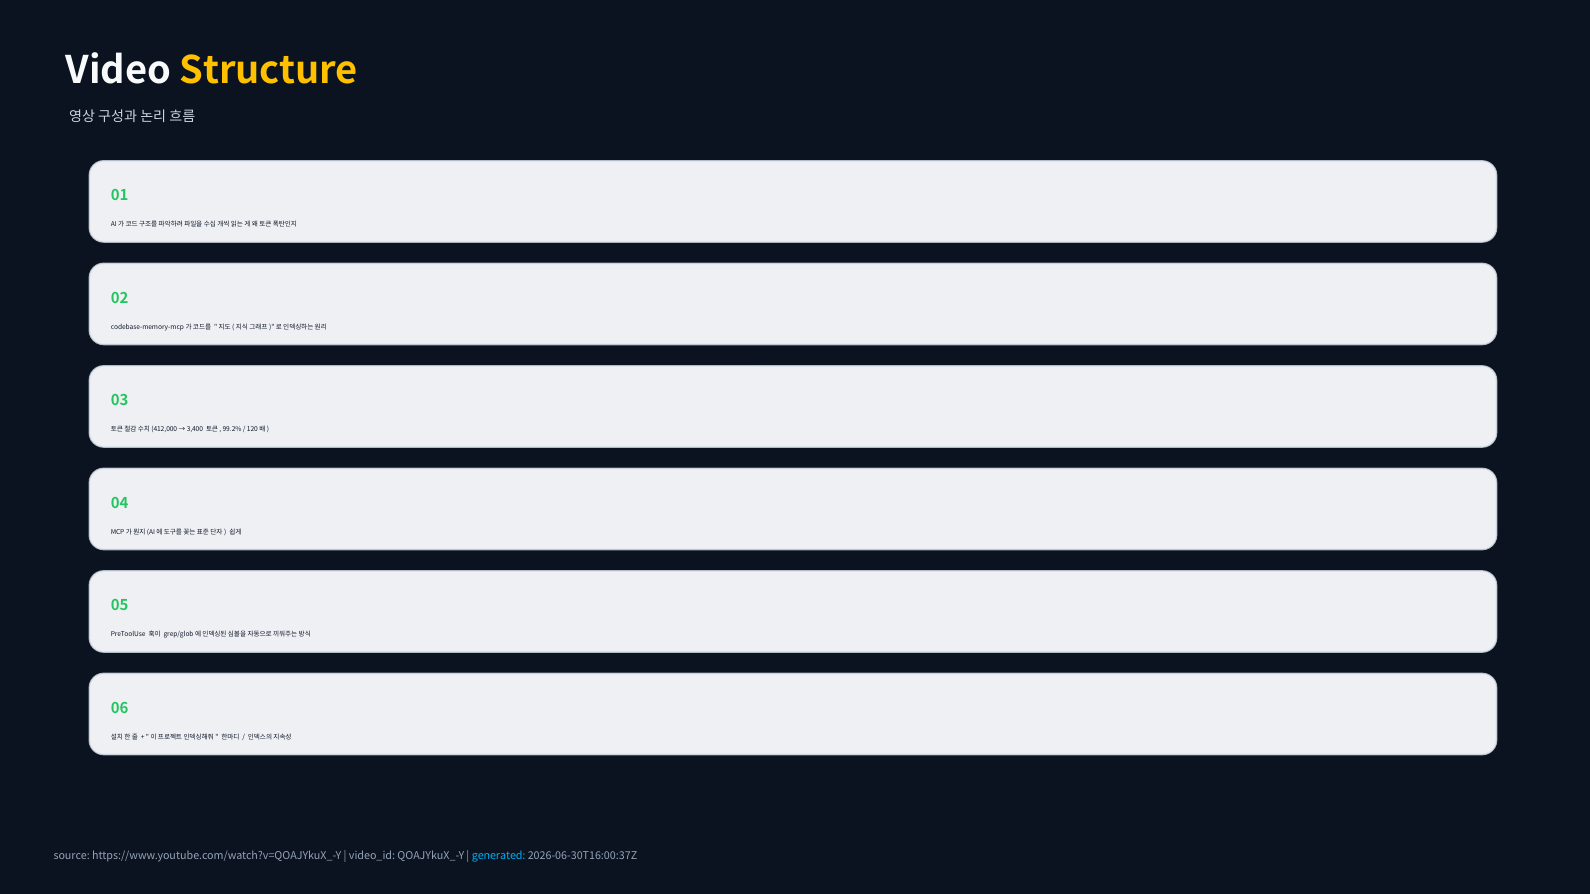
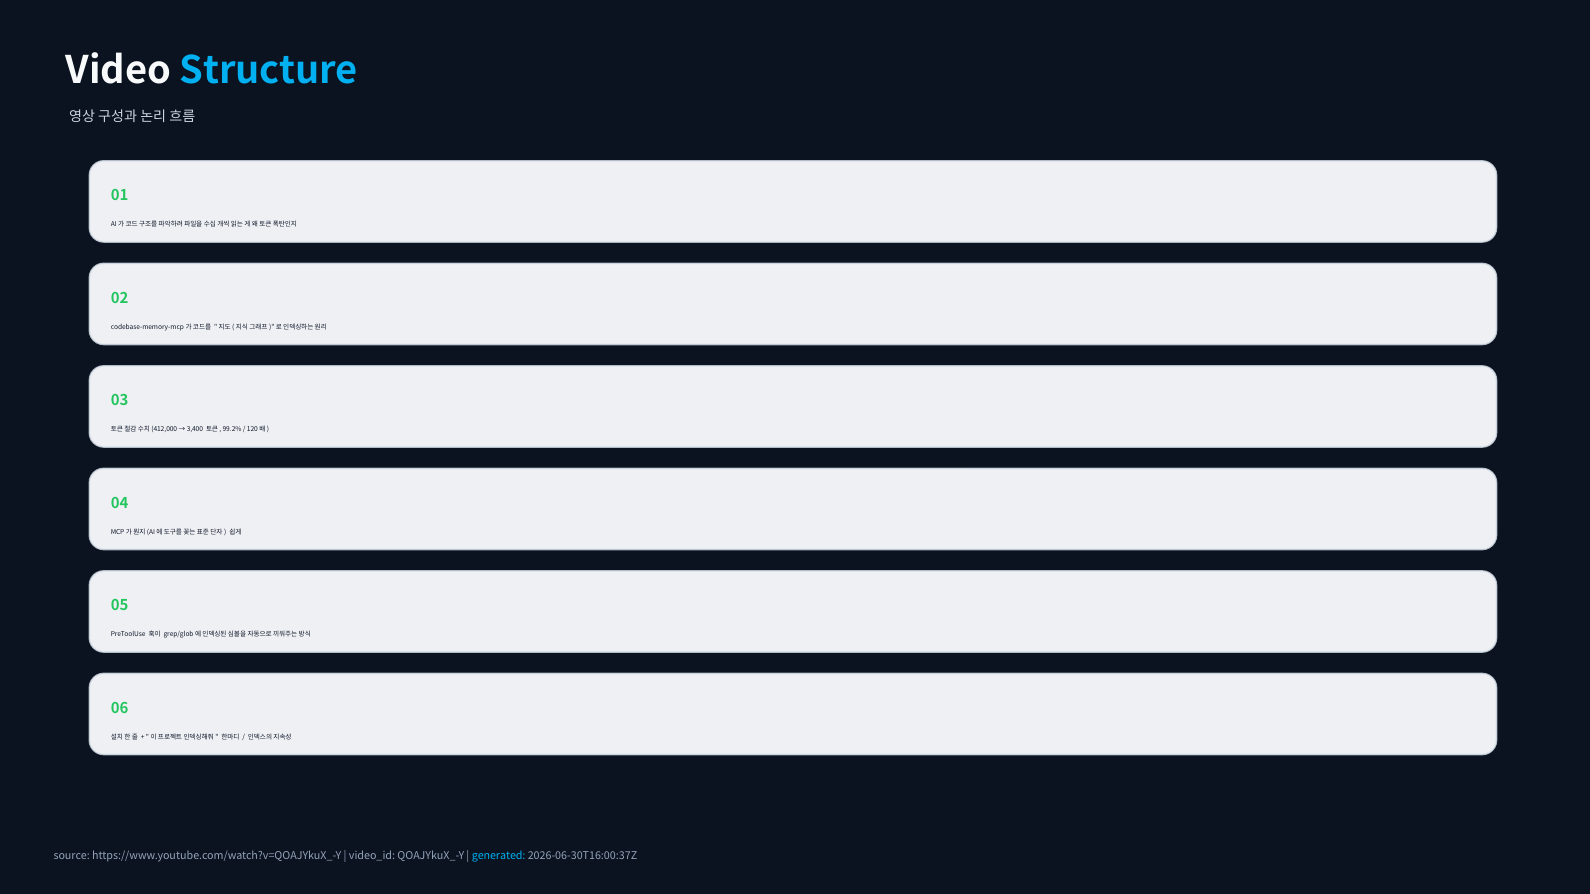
Structure colour: yellow -> light blue
